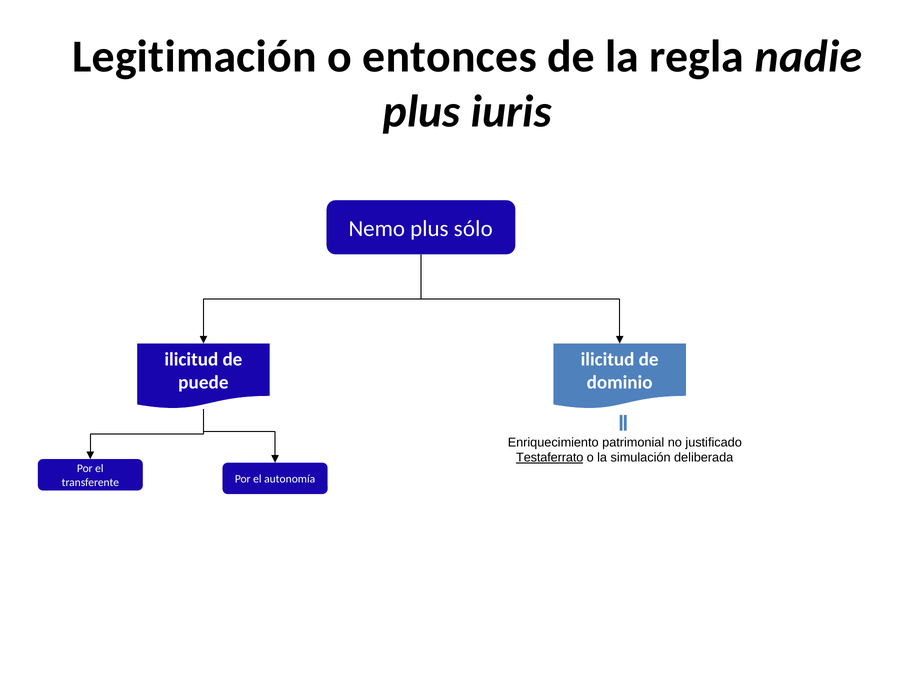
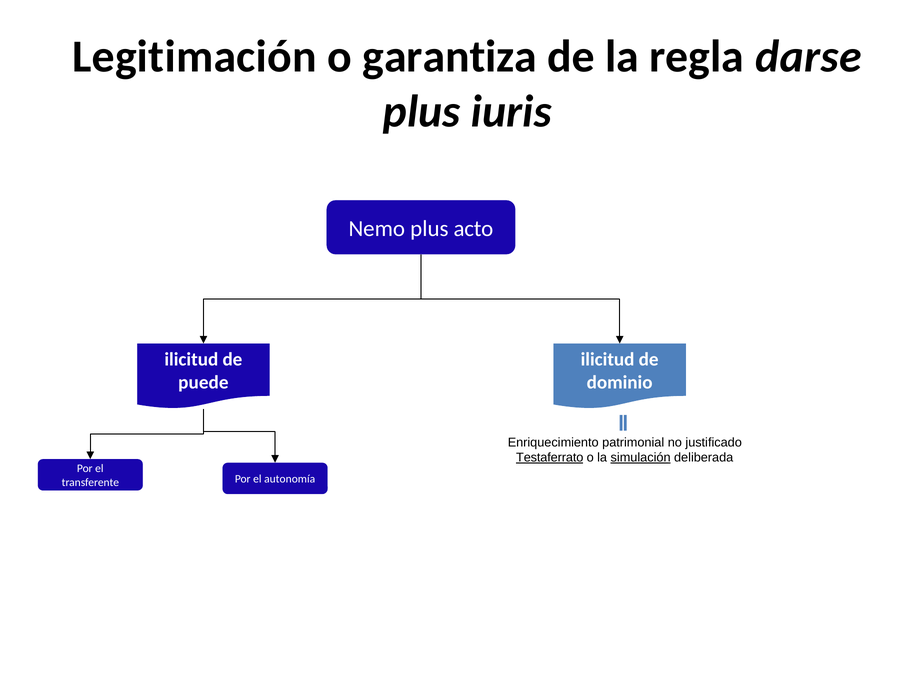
entonces: entonces -> garantiza
nadie: nadie -> darse
sólo: sólo -> acto
simulación underline: none -> present
